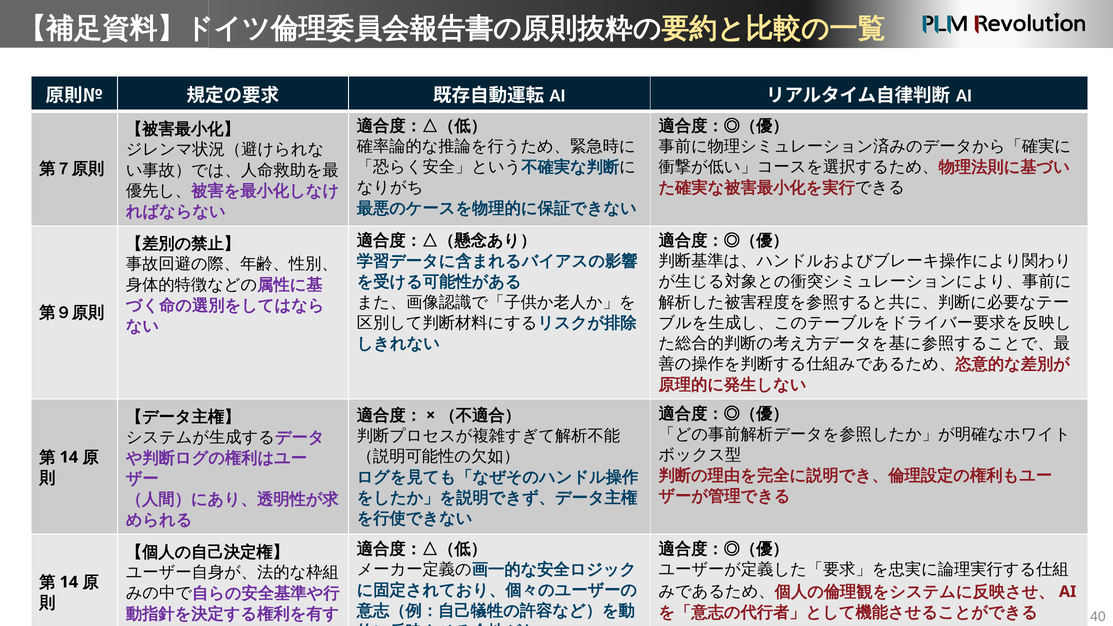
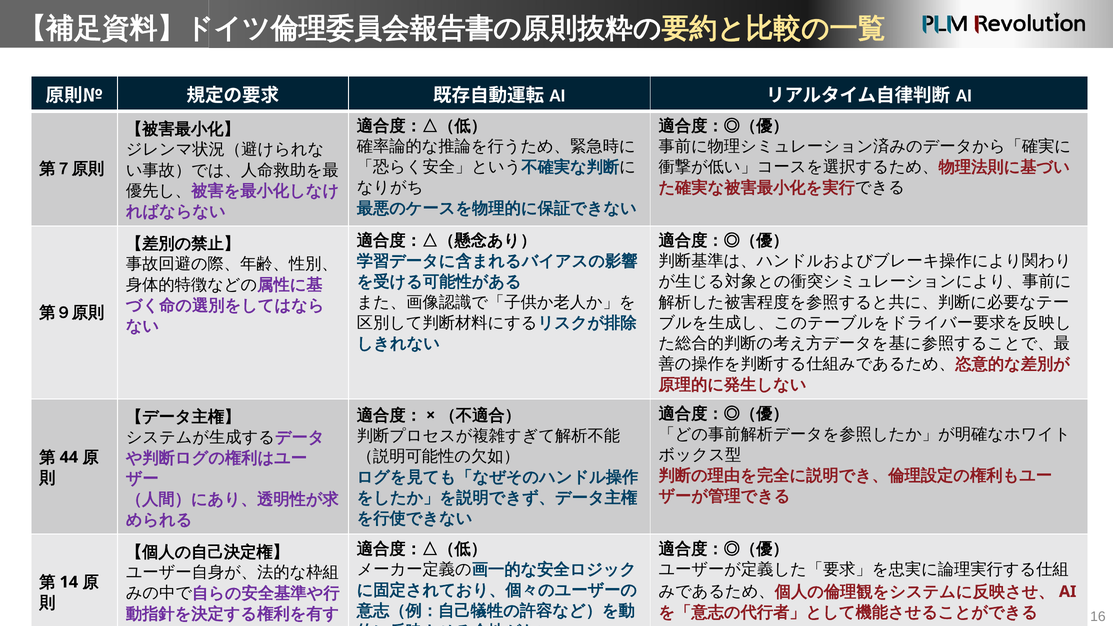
14 at (69, 457): 14 -> 44
40: 40 -> 16
